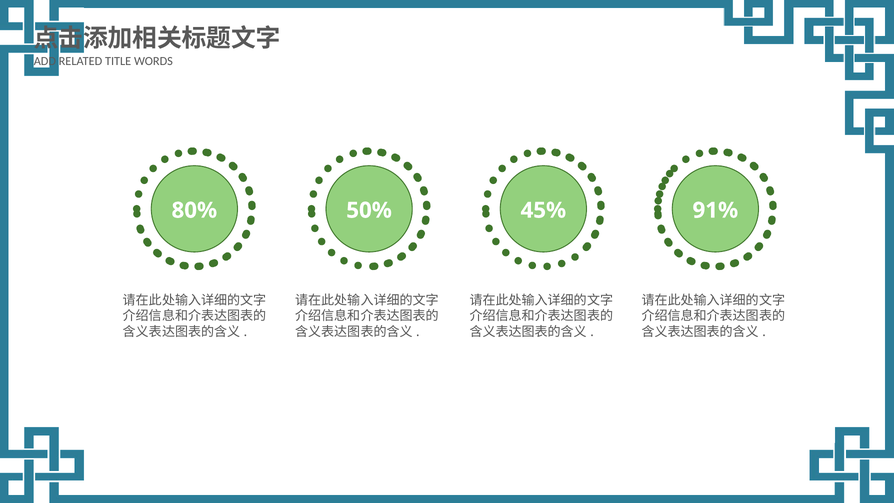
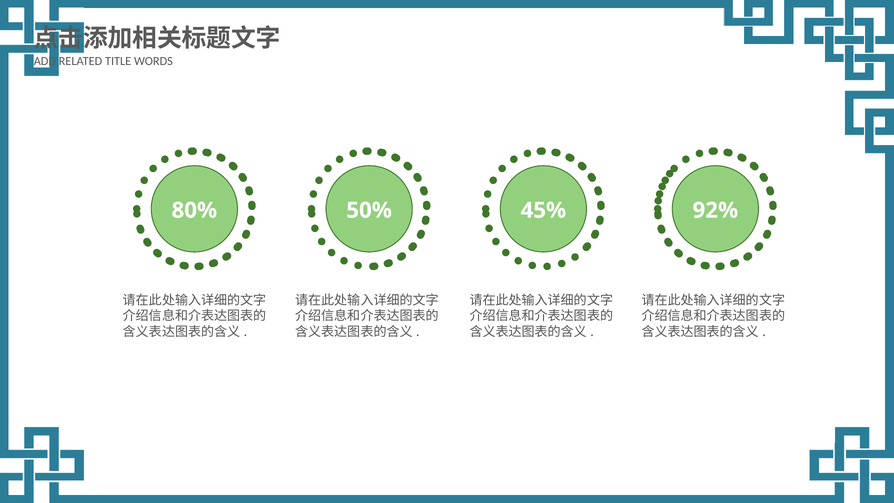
91%: 91% -> 92%
